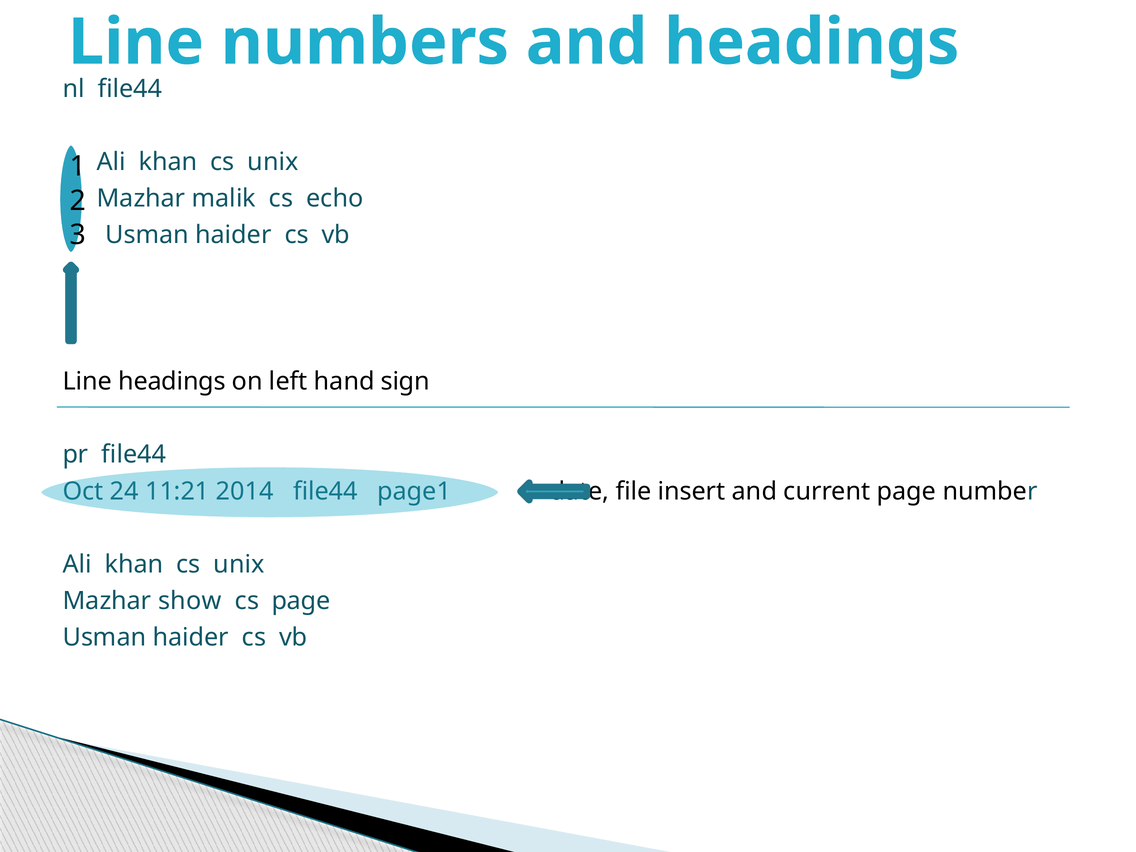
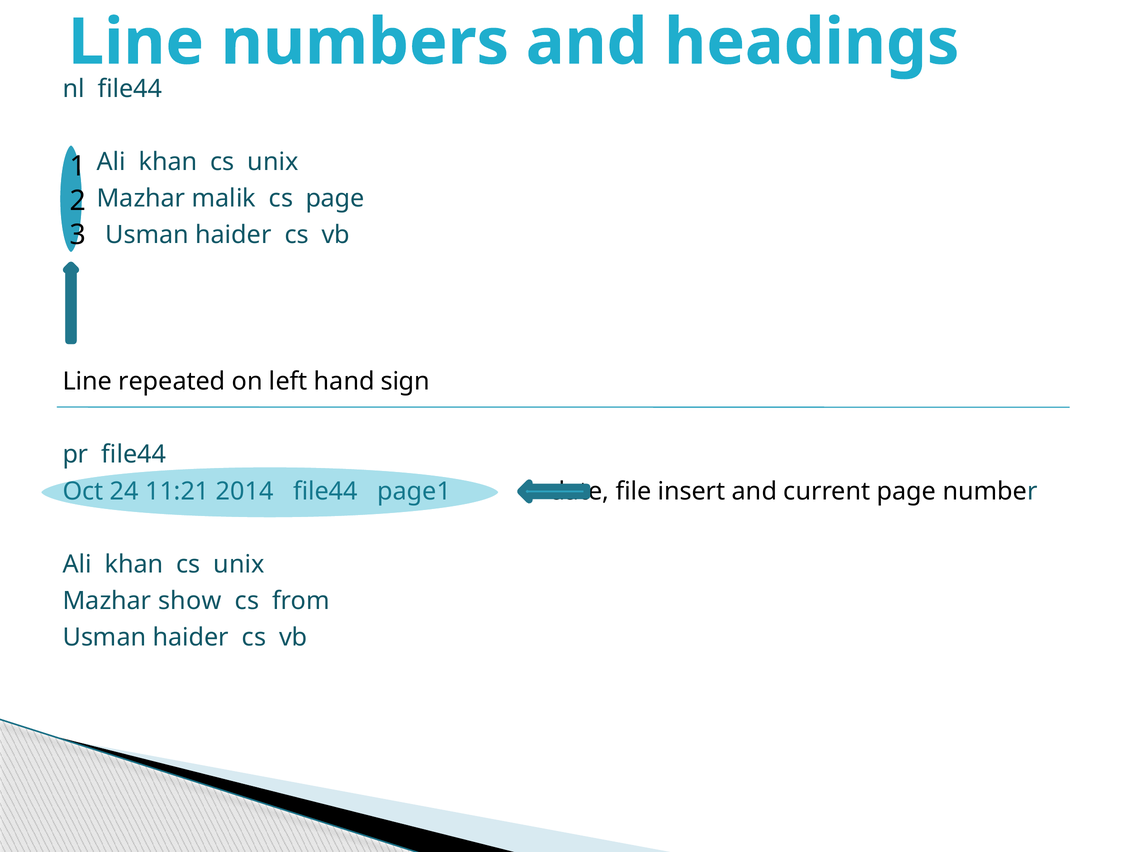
cs echo: echo -> page
Line headings: headings -> repeated
cs page: page -> from
